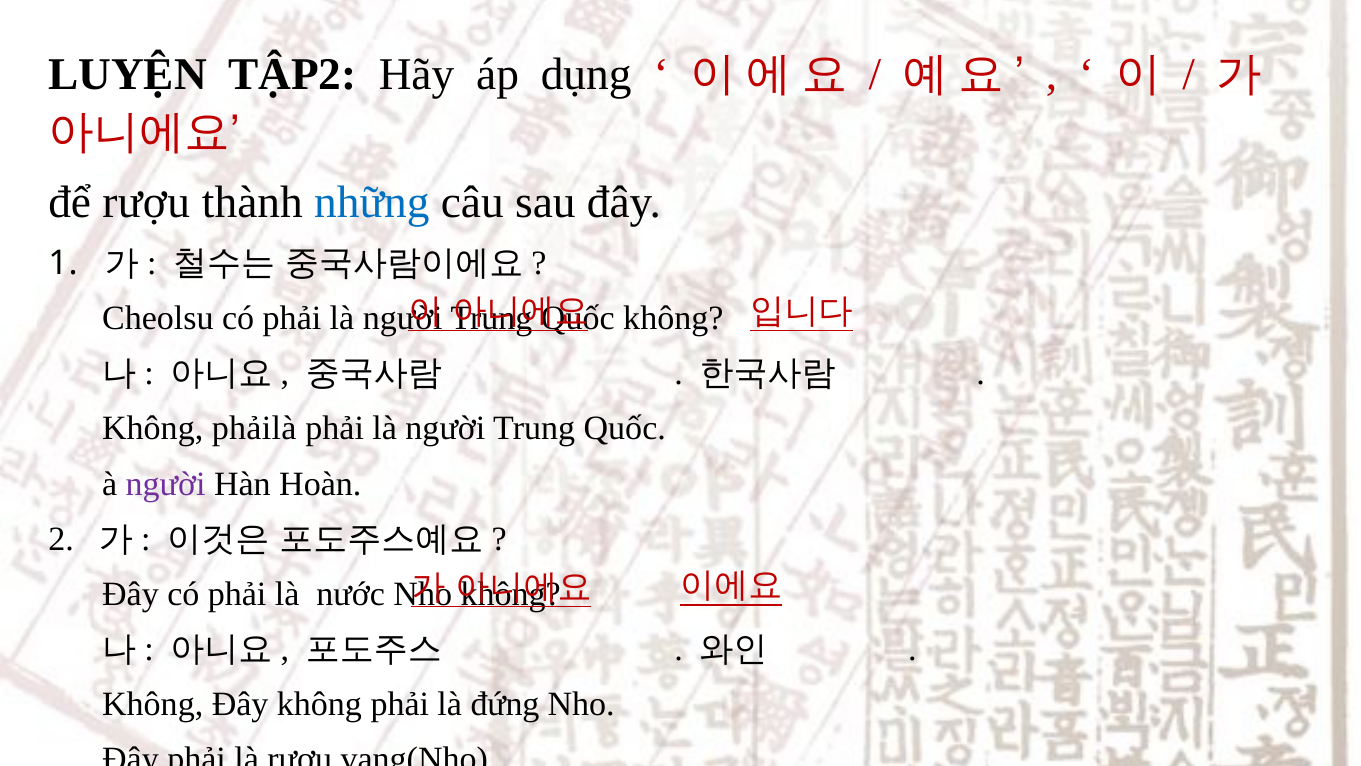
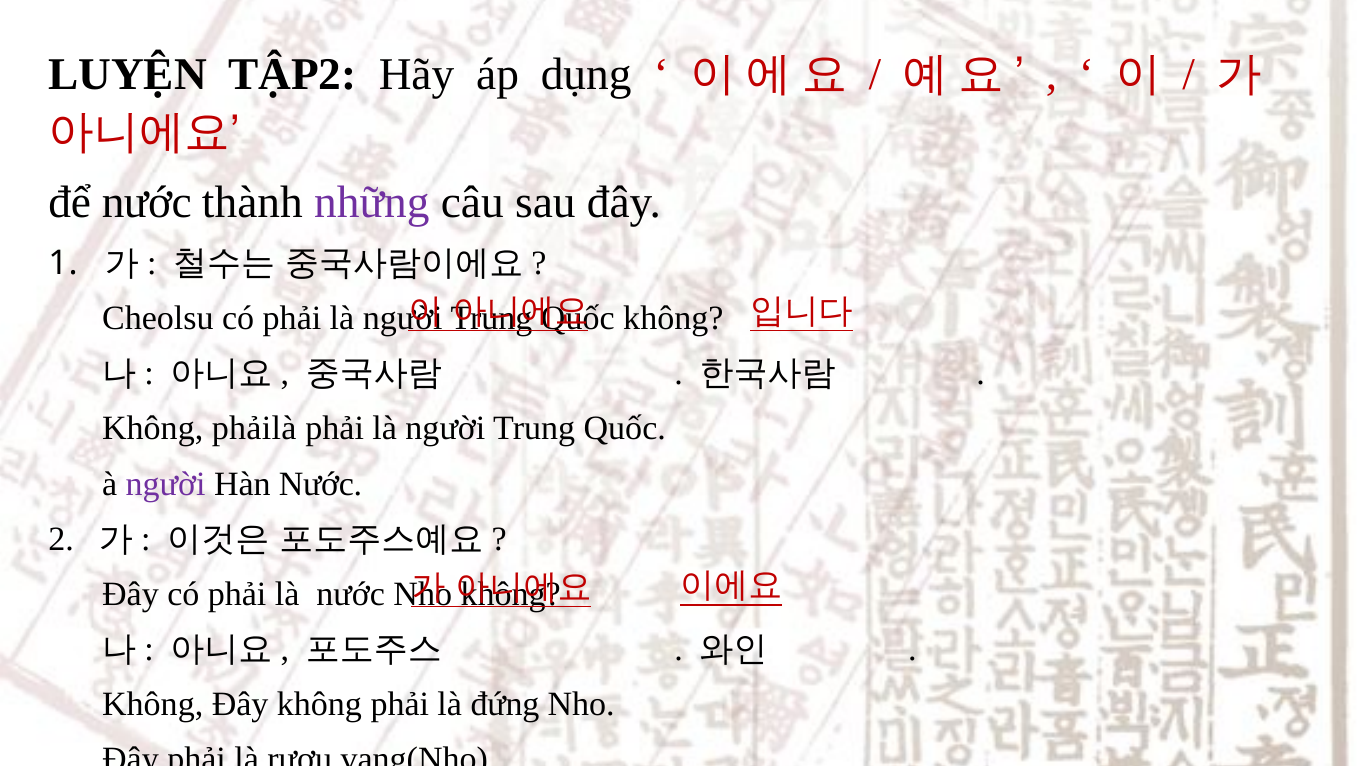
để rượu: rượu -> nước
những colour: blue -> purple
Hàn Hoàn: Hoàn -> Nước
